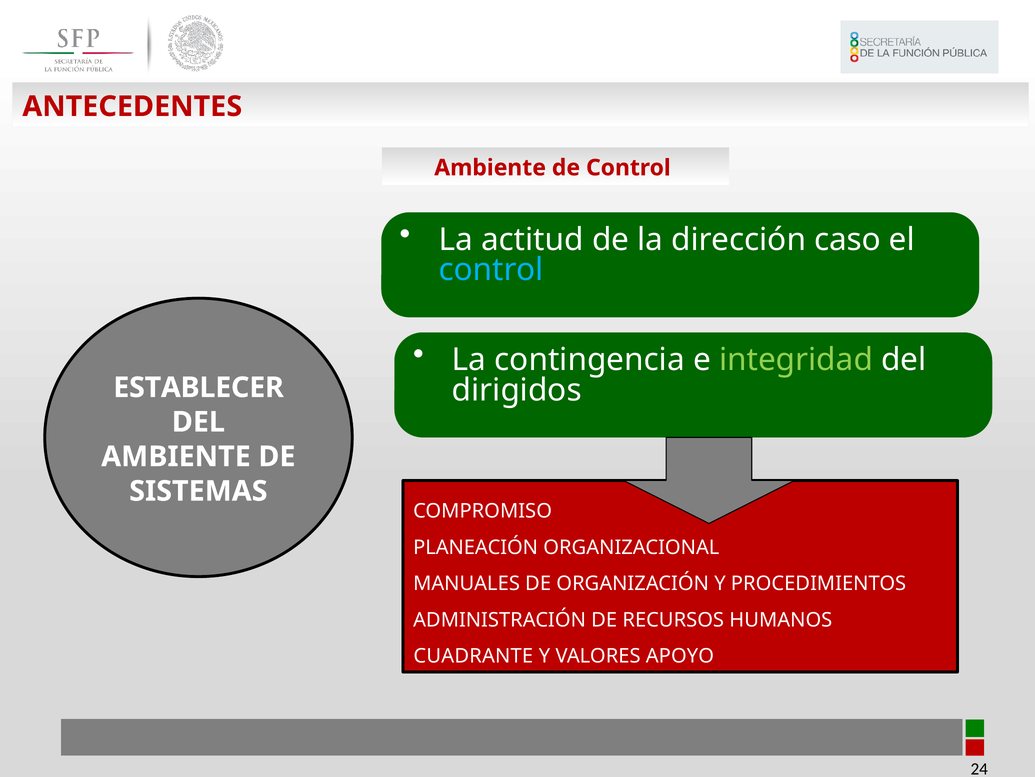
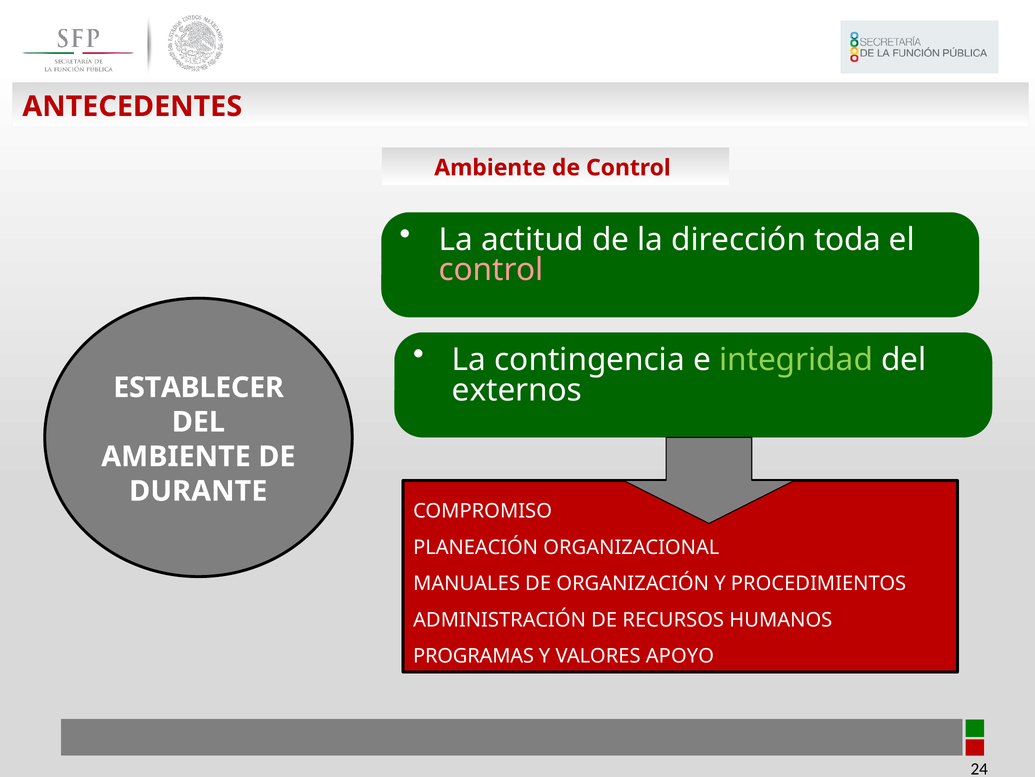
caso: caso -> toda
control at (491, 270) colour: light blue -> pink
dirigidos: dirigidos -> externos
SISTEMAS: SISTEMAS -> DURANTE
CUADRANTE: CUADRANTE -> PROGRAMAS
